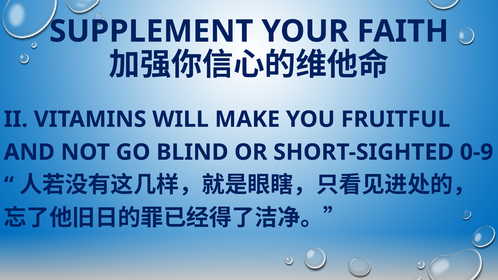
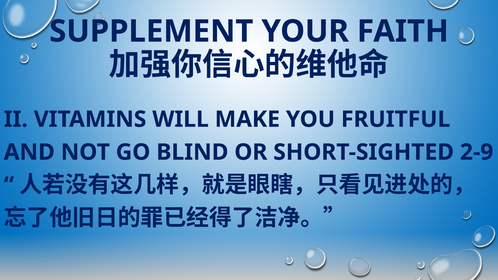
0-9: 0-9 -> 2-9
